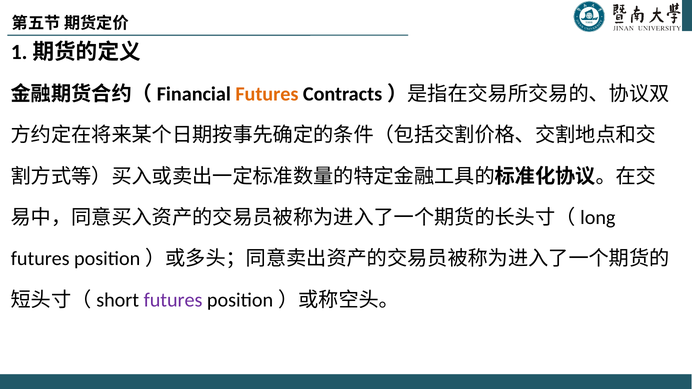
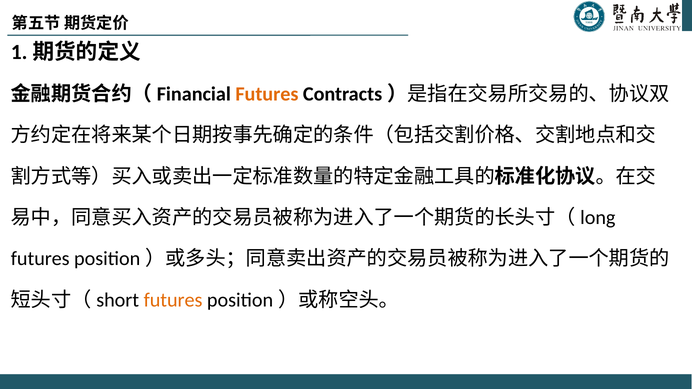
futures at (173, 300) colour: purple -> orange
